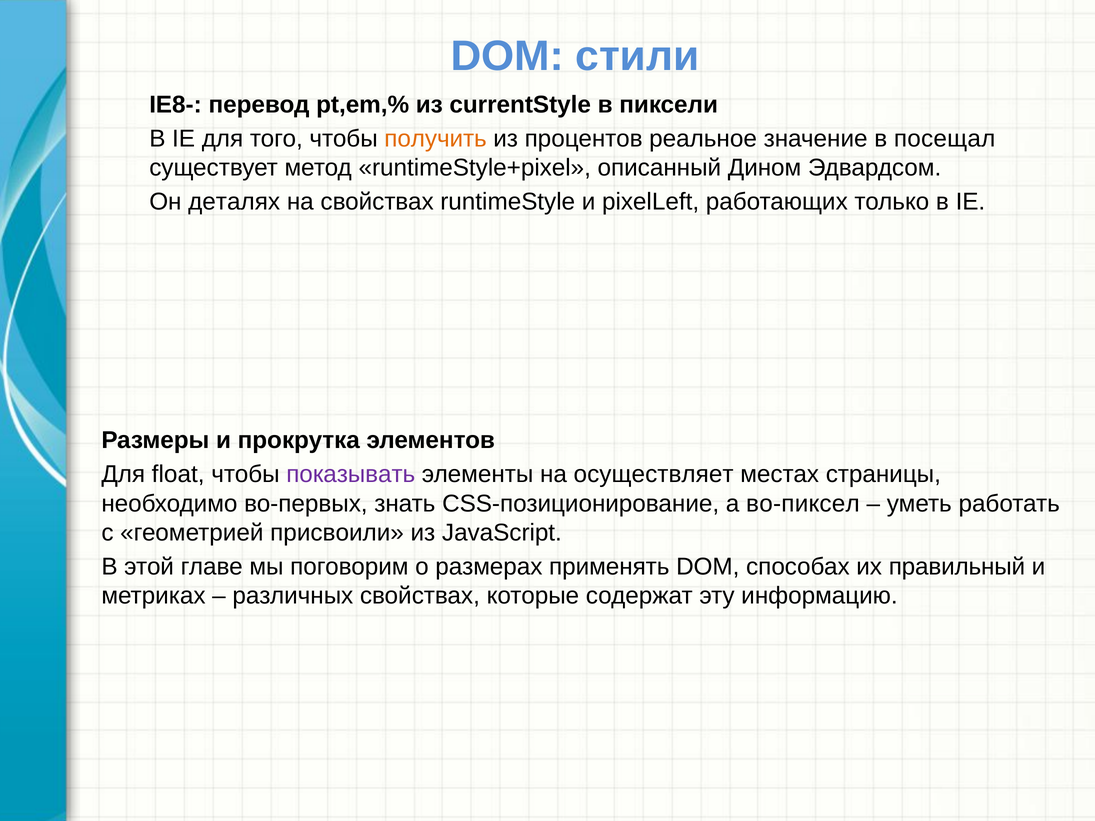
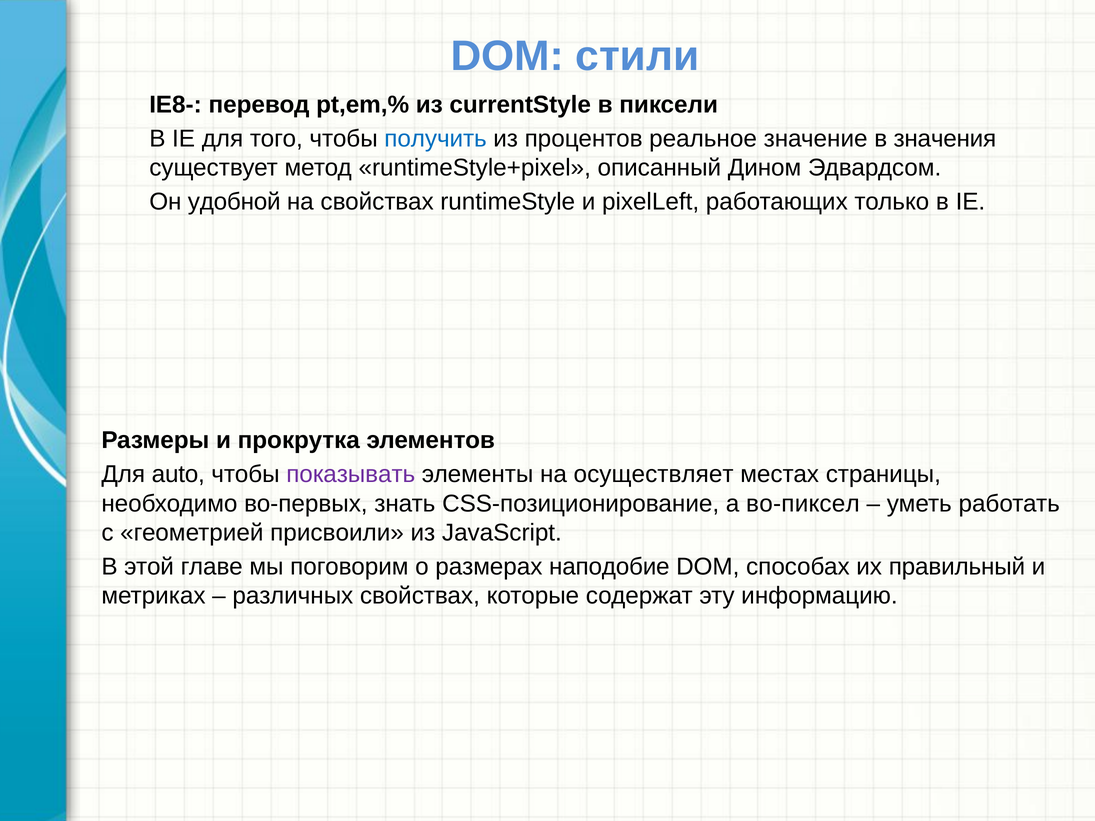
получить colour: orange -> blue
посещал: посещал -> значения
деталях: деталях -> удобной
float: float -> auto
применять: применять -> наподобие
